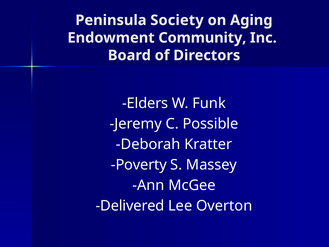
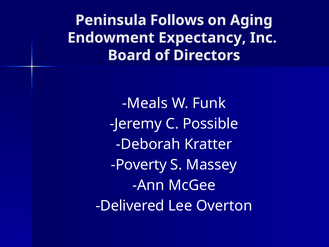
Society: Society -> Follows
Community: Community -> Expectancy
Elders: Elders -> Meals
